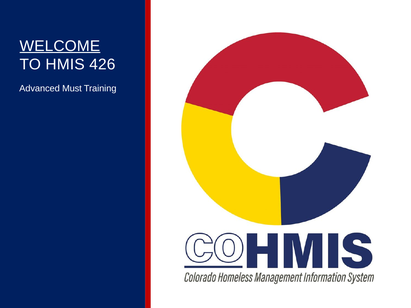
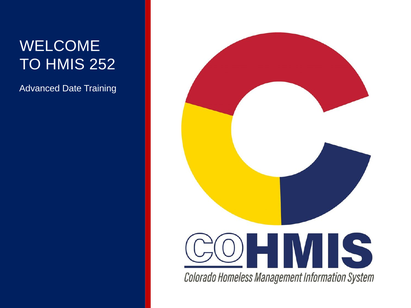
WELCOME underline: present -> none
426: 426 -> 252
Must: Must -> Date
